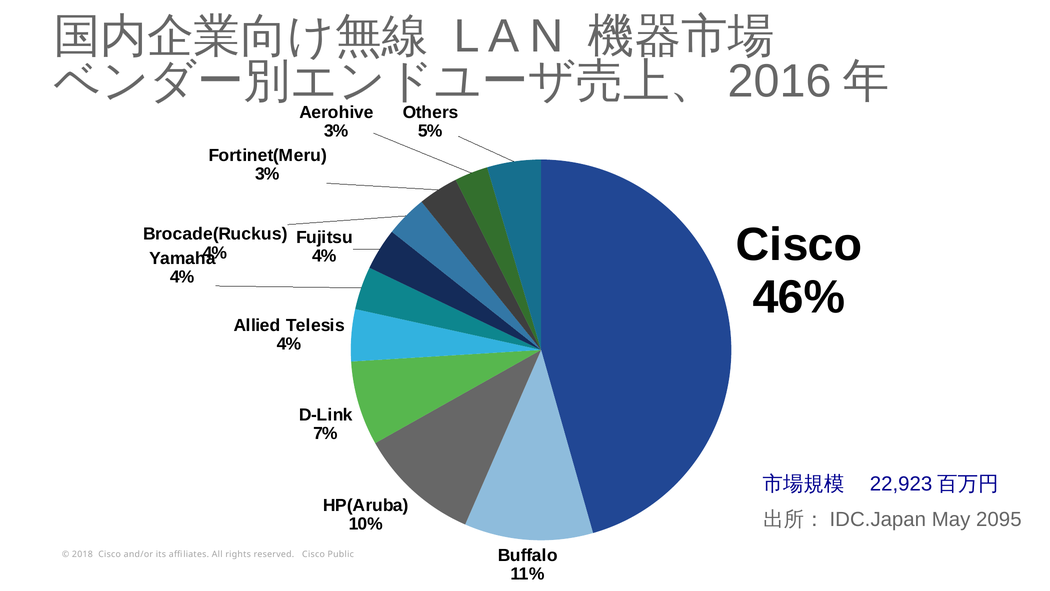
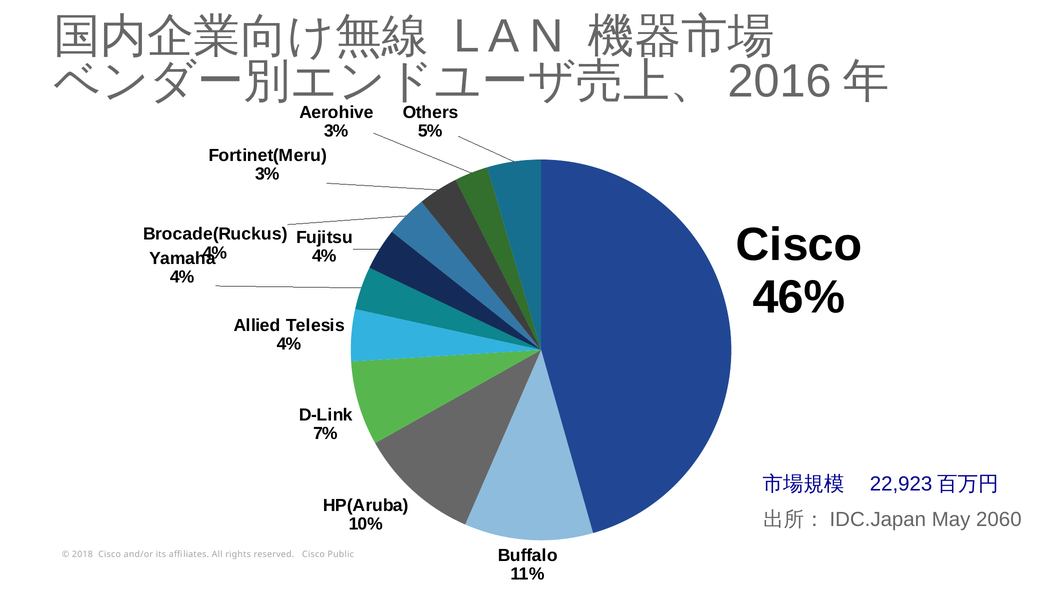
2095: 2095 -> 2060
